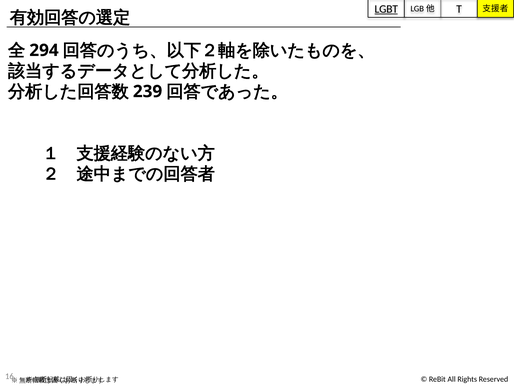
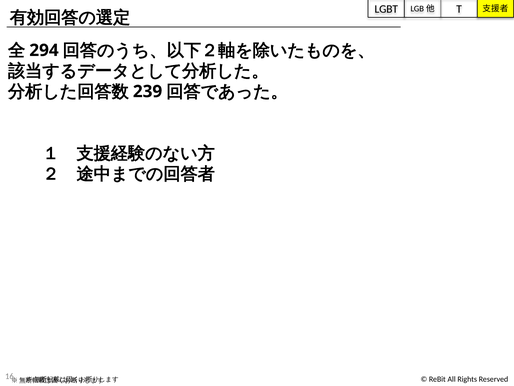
LGBT underline: present -> none
